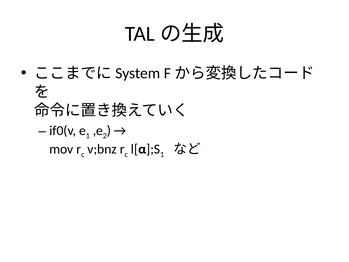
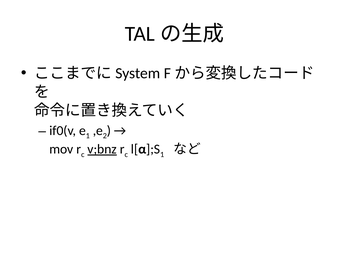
v;bnz underline: none -> present
